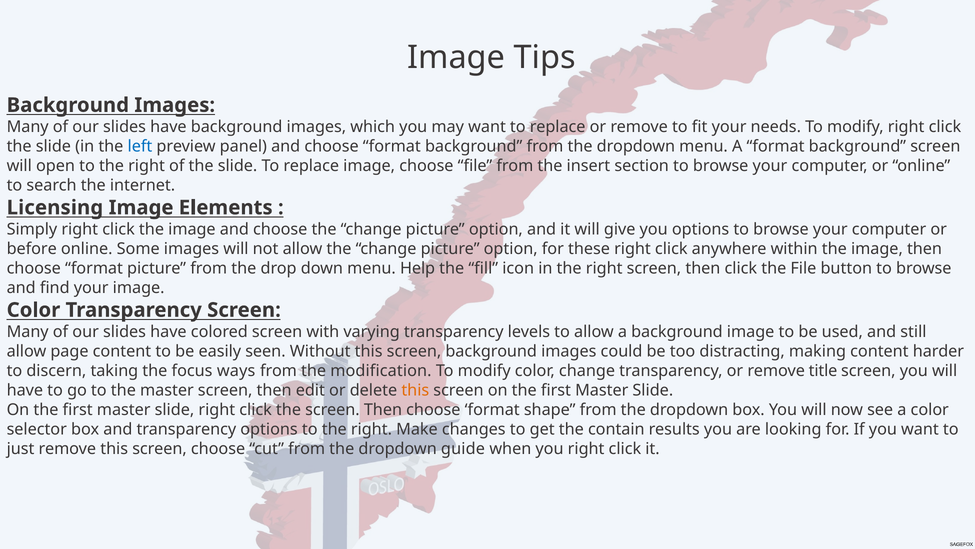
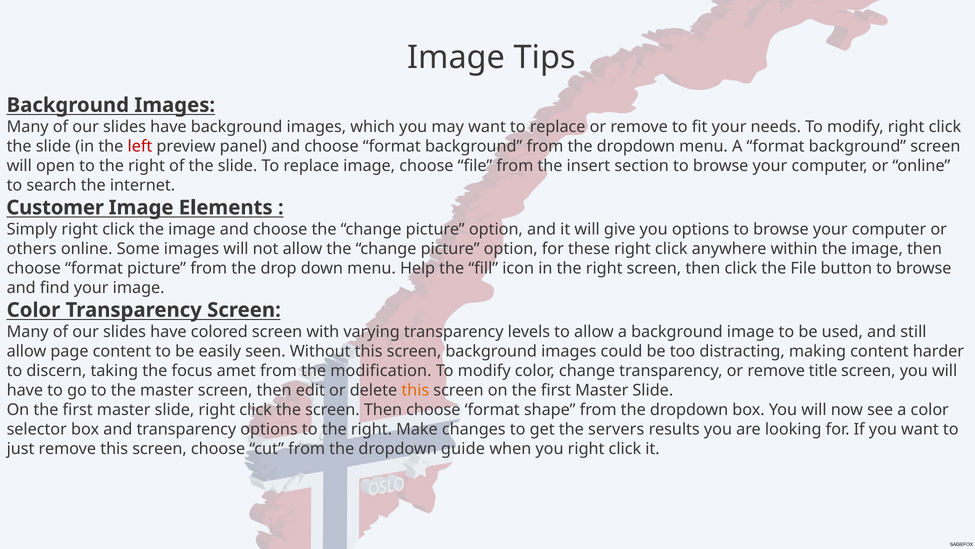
left colour: blue -> red
Licensing: Licensing -> Customer
before: before -> others
ways: ways -> amet
contain: contain -> servers
